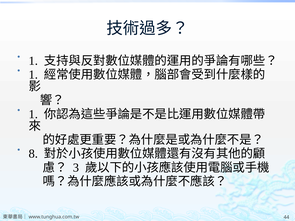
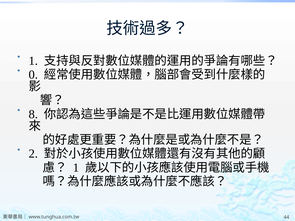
1 at (33, 75): 1 -> 0
1 at (33, 114): 1 -> 8
8: 8 -> 2
3 at (76, 168): 3 -> 1
